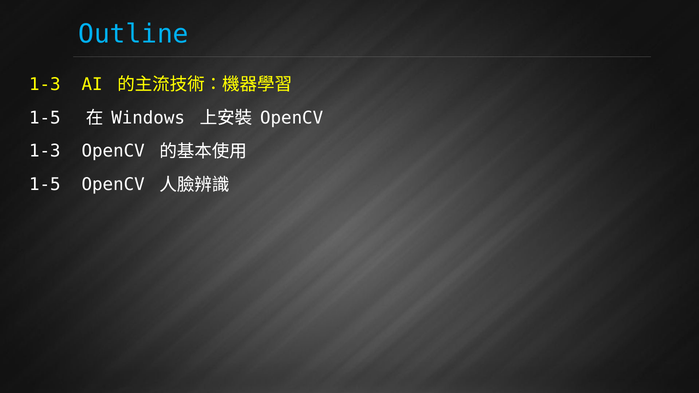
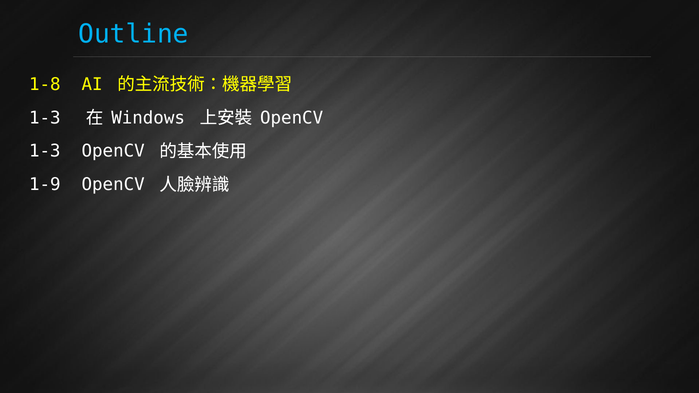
1-3 at (45, 84): 1-3 -> 1-8
1-5 at (45, 118): 1-5 -> 1-3
1-5 at (45, 185): 1-5 -> 1-9
